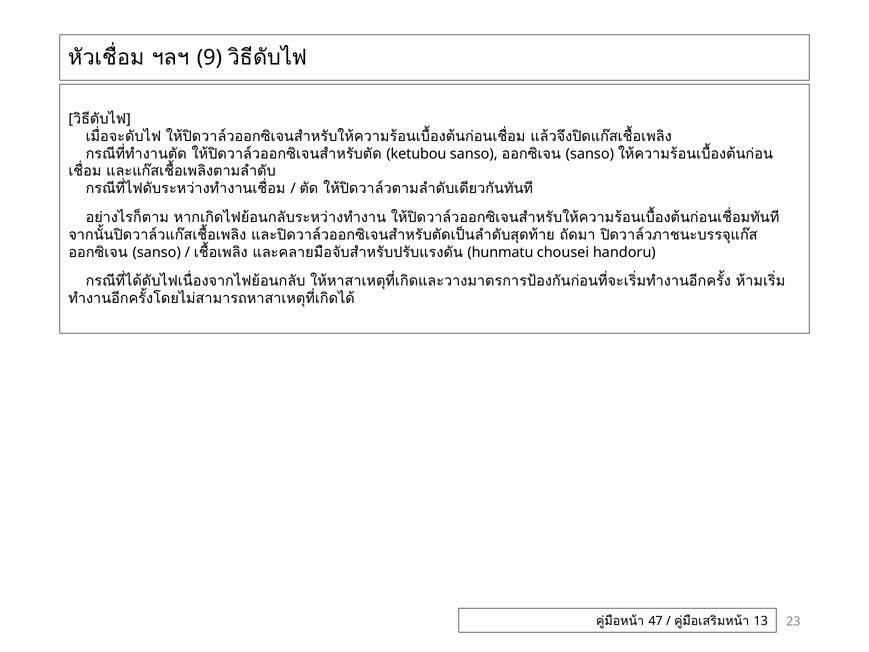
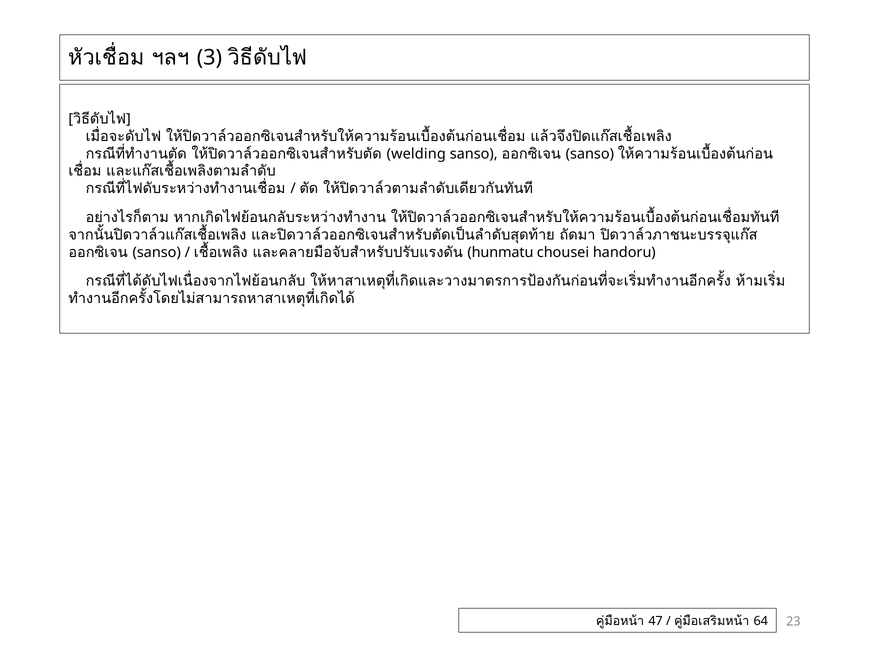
9: 9 -> 3
ketubou: ketubou -> welding
13: 13 -> 64
